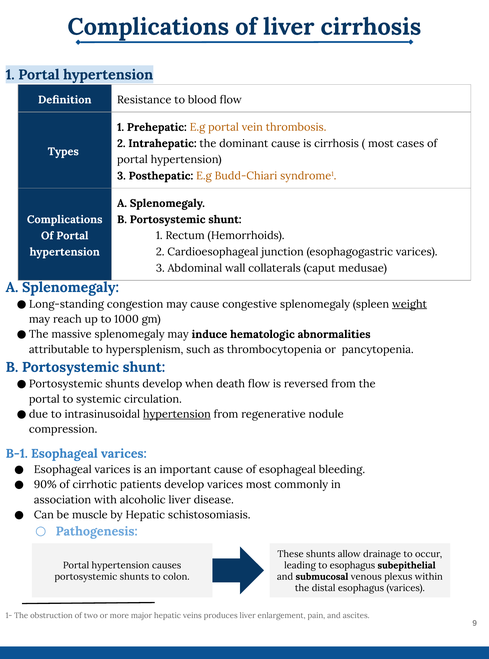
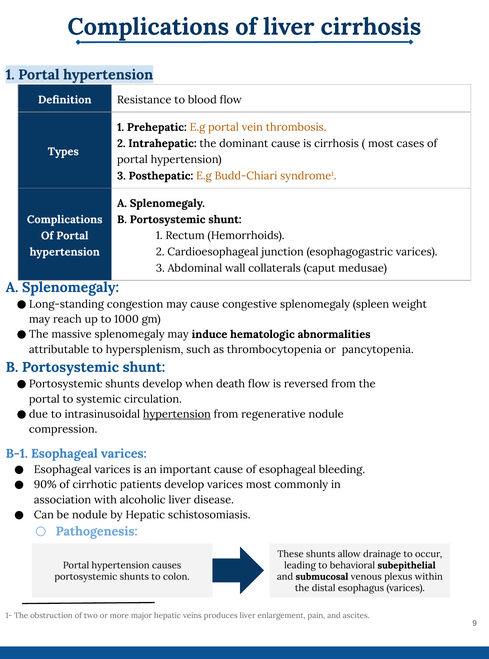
weight underline: present -> none
be muscle: muscle -> nodule
to esophagus: esophagus -> behavioral
